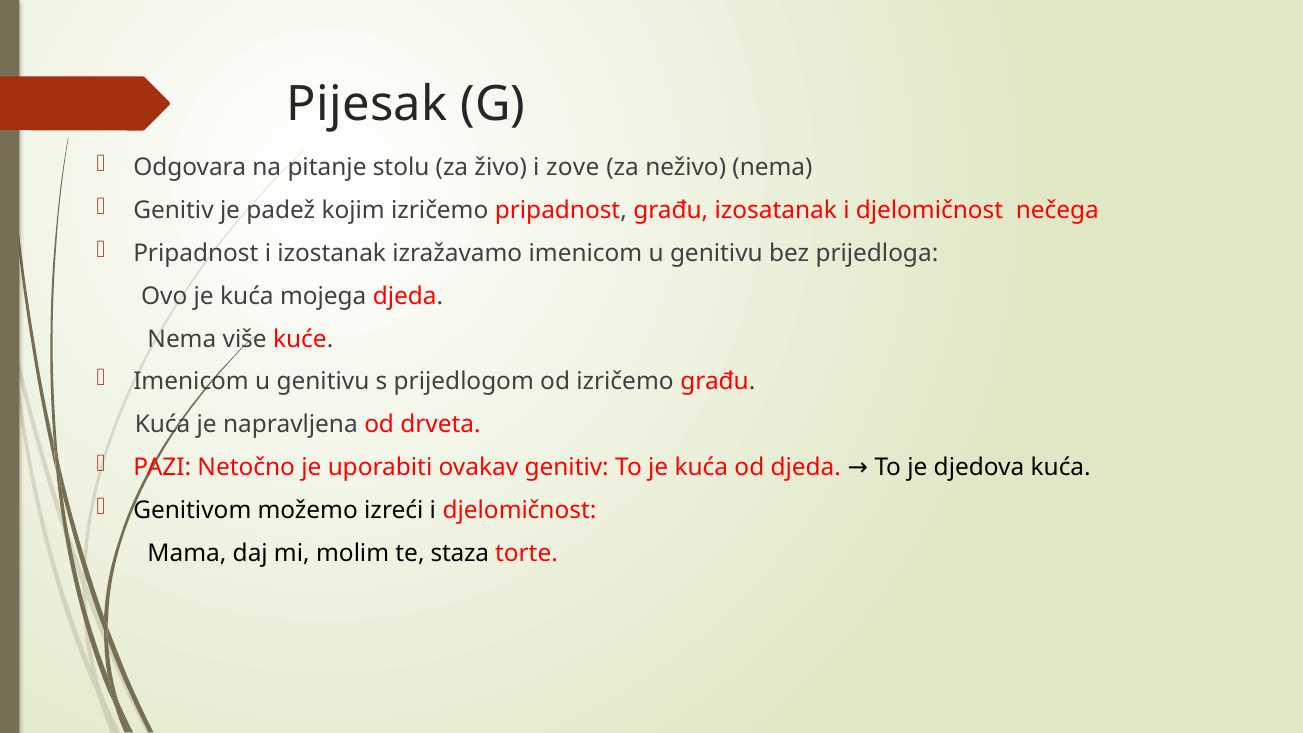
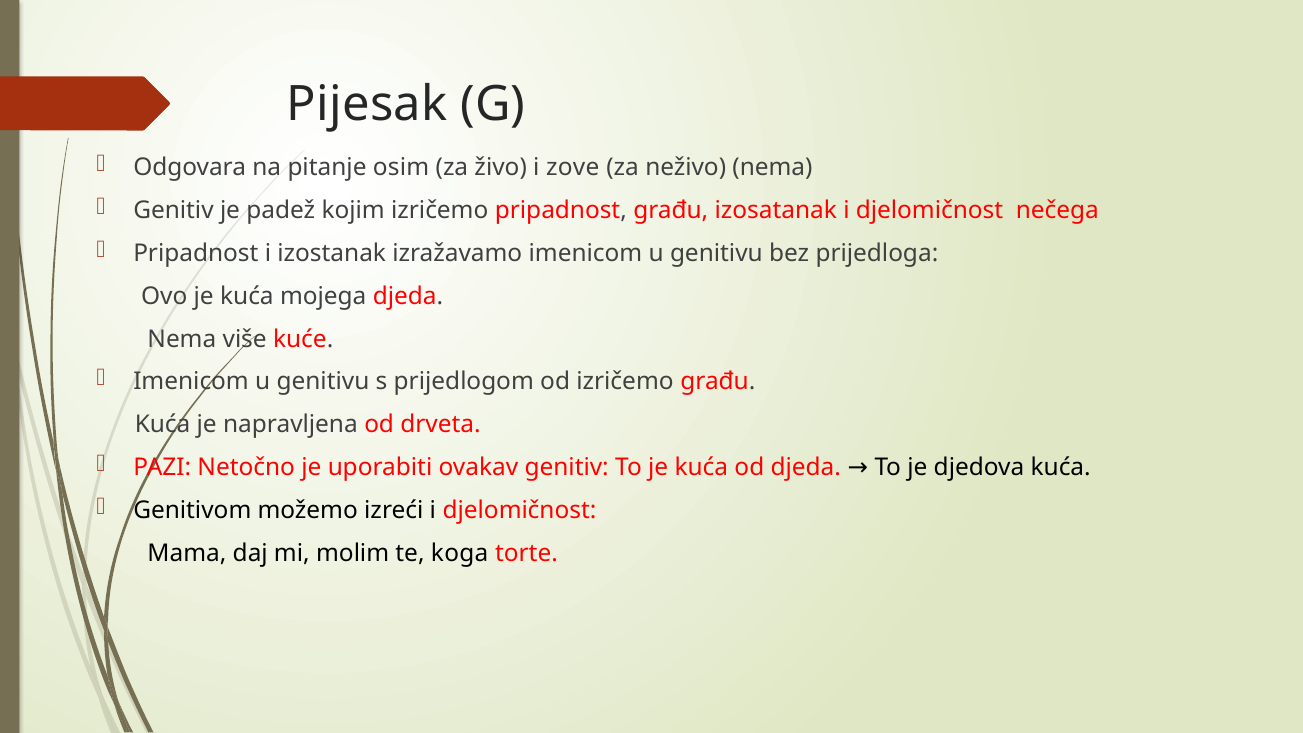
stolu: stolu -> osim
staza: staza -> koga
